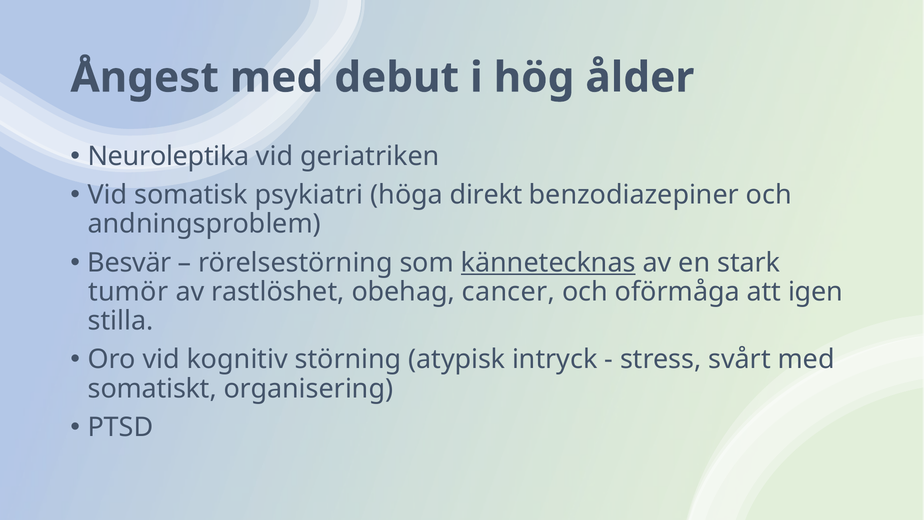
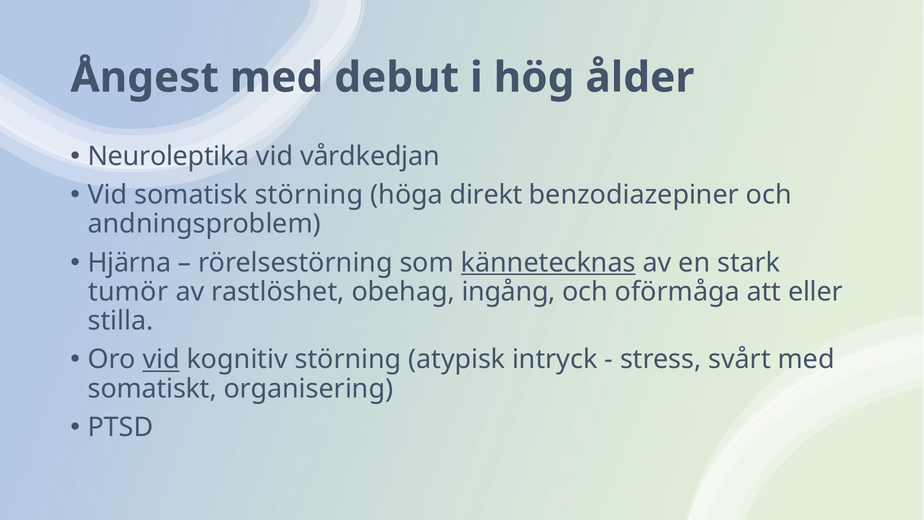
geriatriken: geriatriken -> vårdkedjan
somatisk psykiatri: psykiatri -> störning
Besvär: Besvär -> Hjärna
cancer: cancer -> ingång
igen: igen -> eller
vid at (161, 359) underline: none -> present
